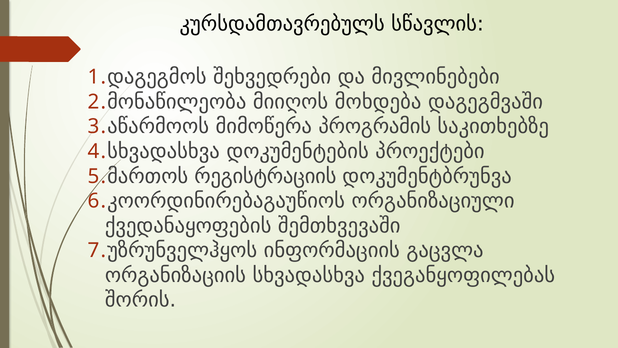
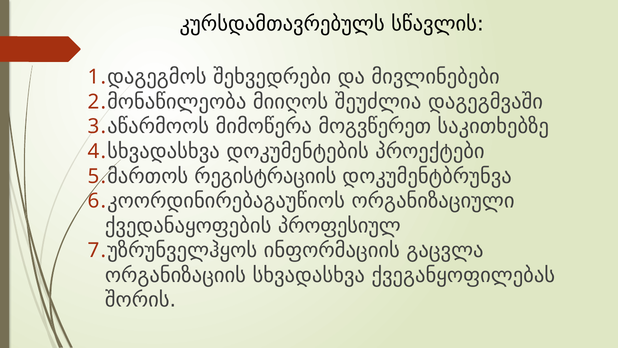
მოხდება: მოხდება -> შეუძლია
პროგრამის: პროგრამის -> მოგვწერეთ
შემთხვევაში: შემთხვევაში -> პროფესიულ
